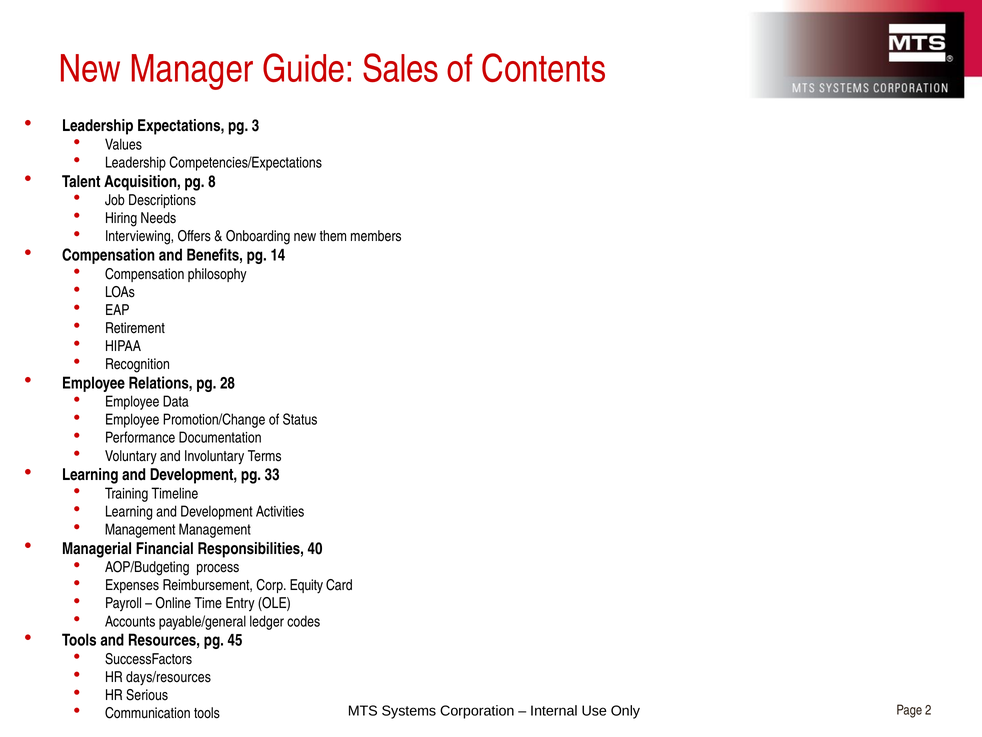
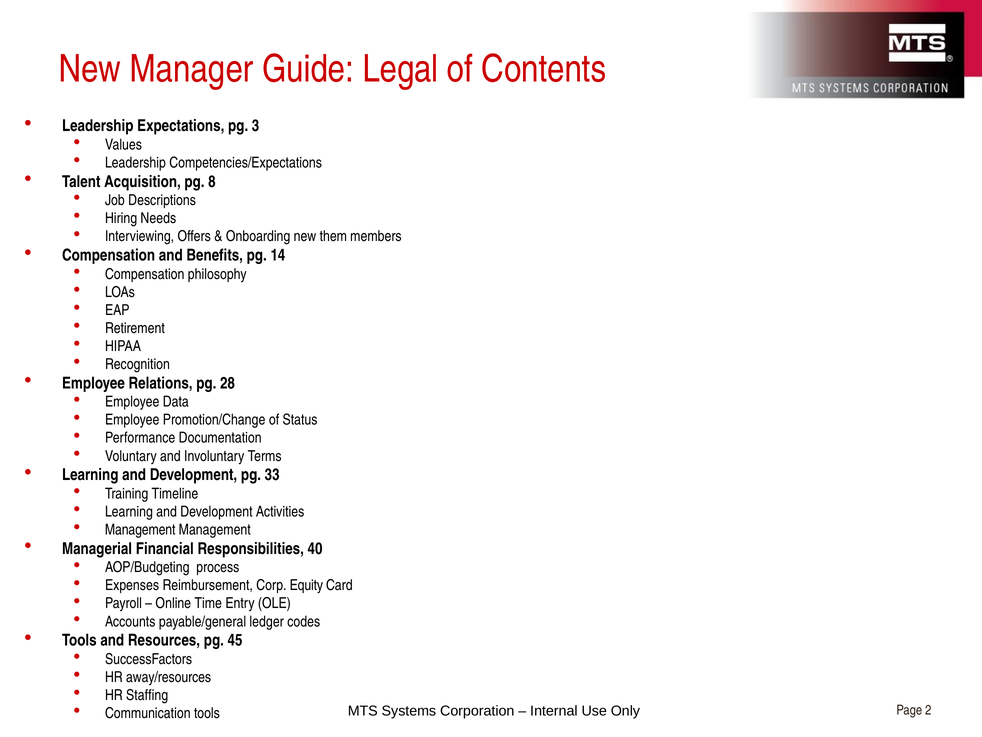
Sales: Sales -> Legal
days/resources: days/resources -> away/resources
Serious: Serious -> Staffing
